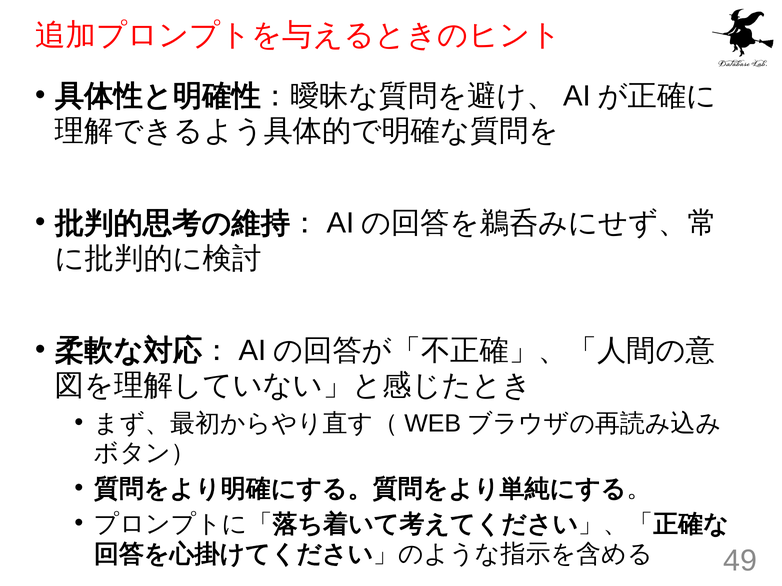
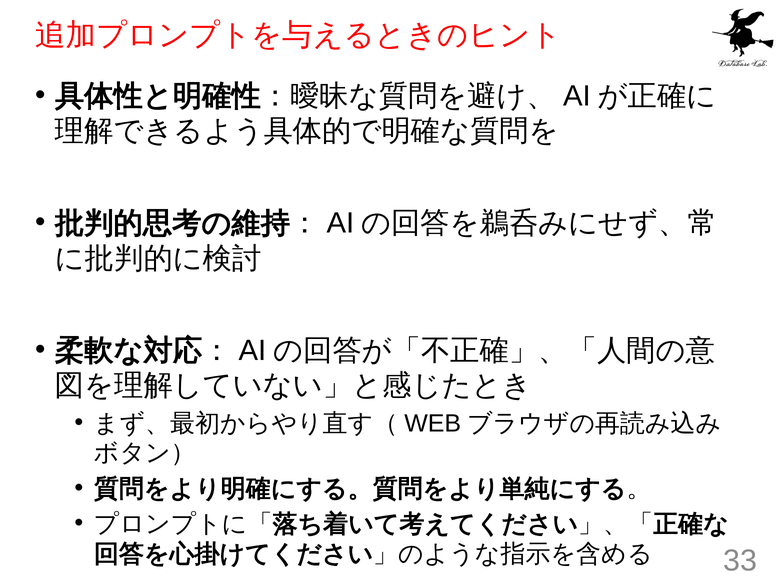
49: 49 -> 33
